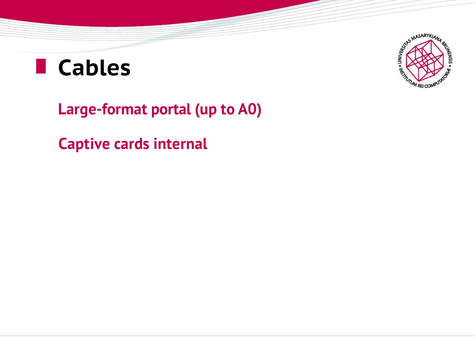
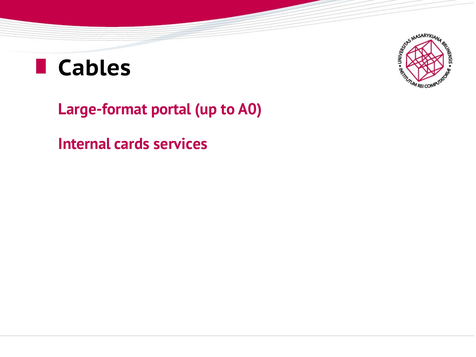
Captive: Captive -> Internal
internal: internal -> services
